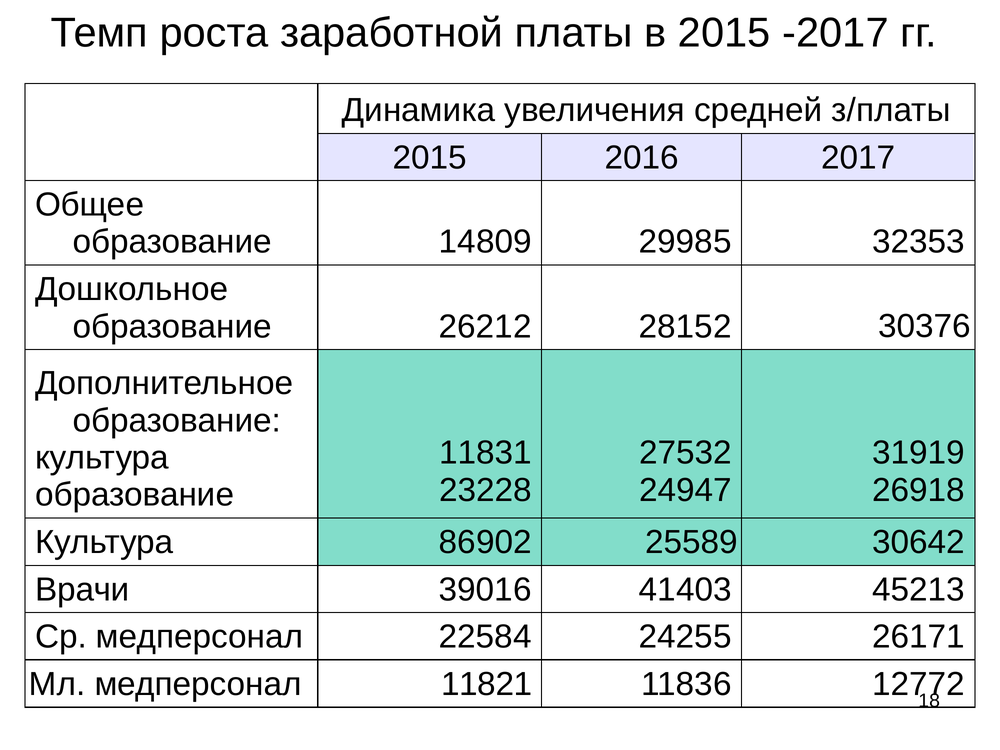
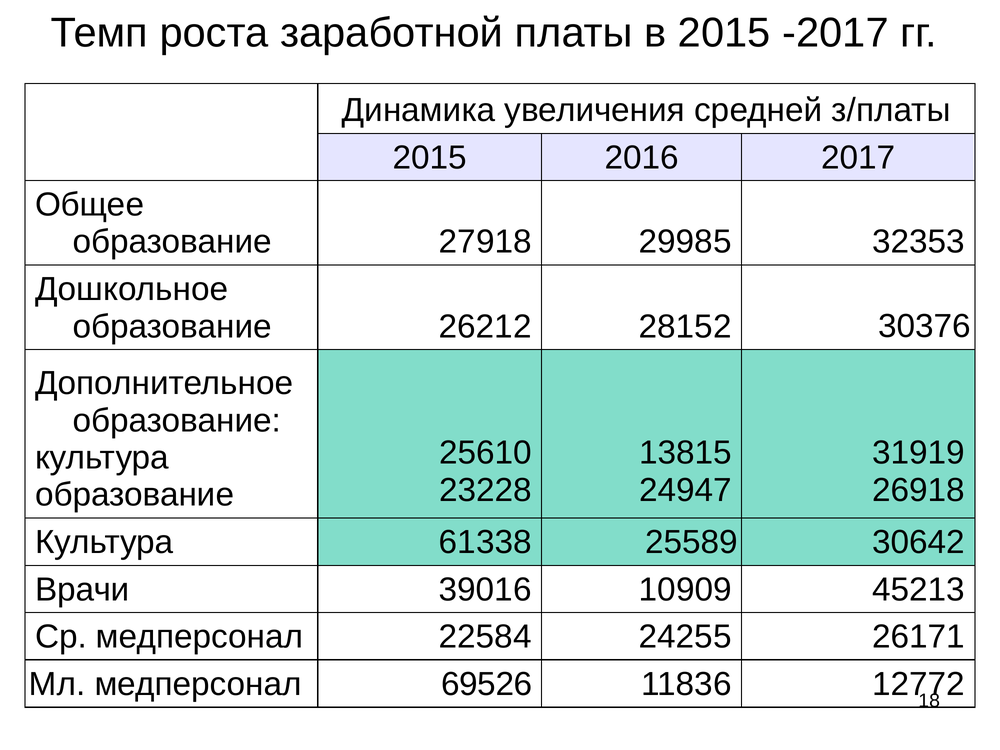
14809: 14809 -> 27918
11831: 11831 -> 25610
27532: 27532 -> 13815
86902: 86902 -> 61338
41403: 41403 -> 10909
11821: 11821 -> 69526
